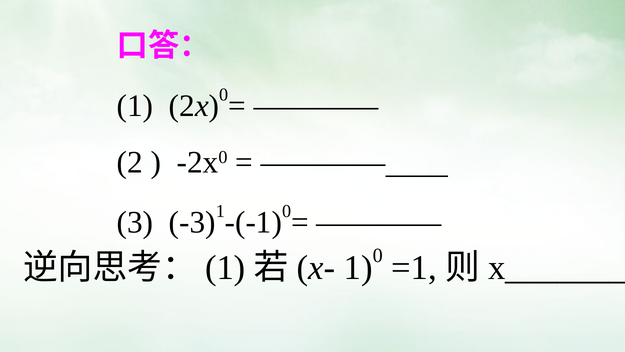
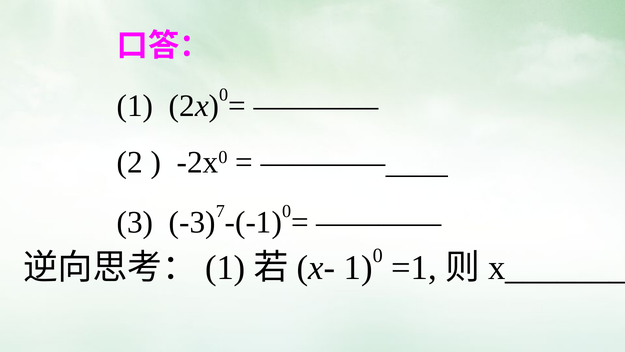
1 at (220, 211): 1 -> 7
